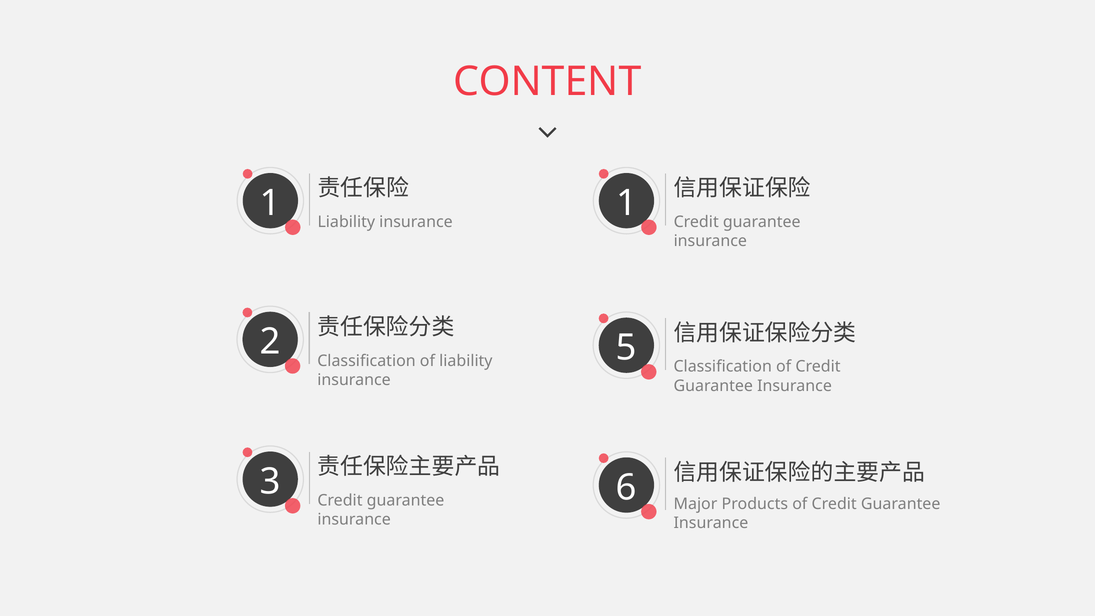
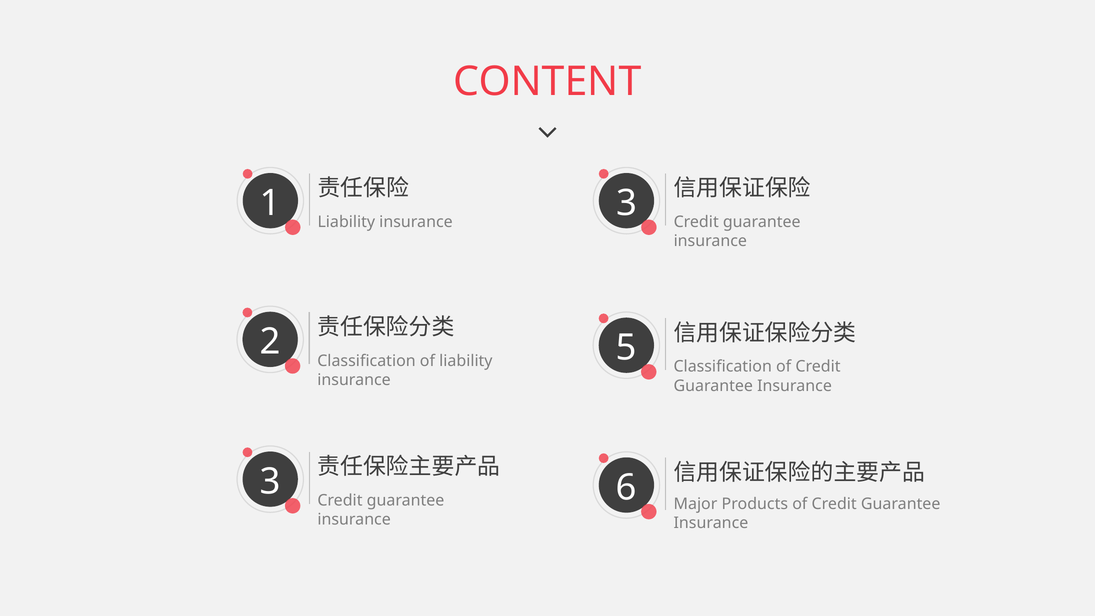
insurance 1: 1 -> 3
